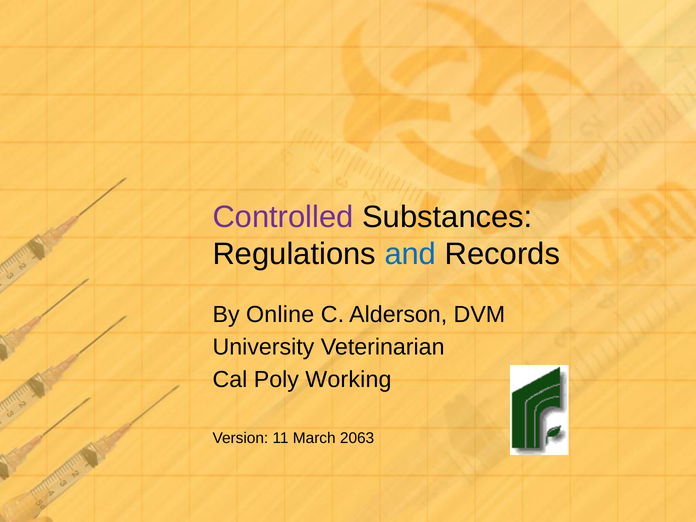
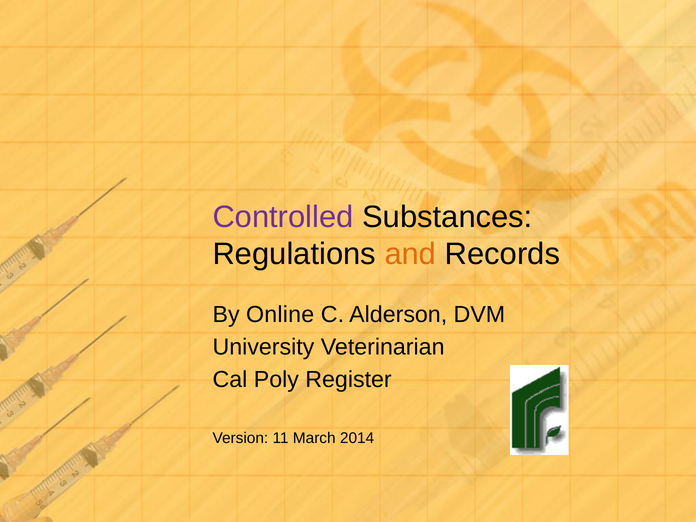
and colour: blue -> orange
Working: Working -> Register
2063: 2063 -> 2014
